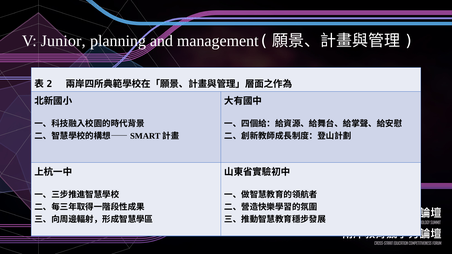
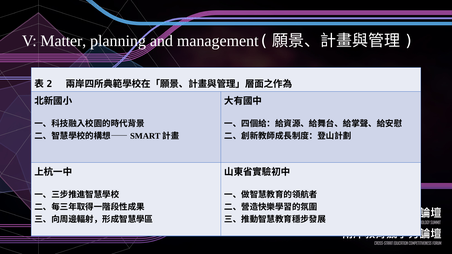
Junior: Junior -> Matter
